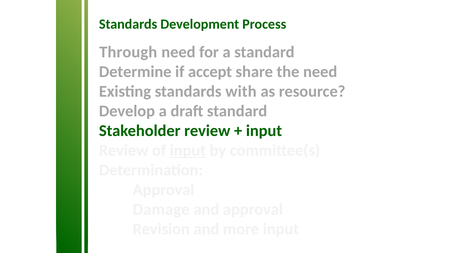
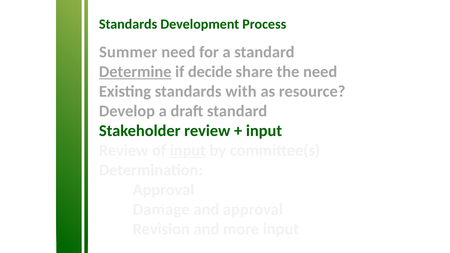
Through: Through -> Summer
Determine underline: none -> present
accept: accept -> decide
